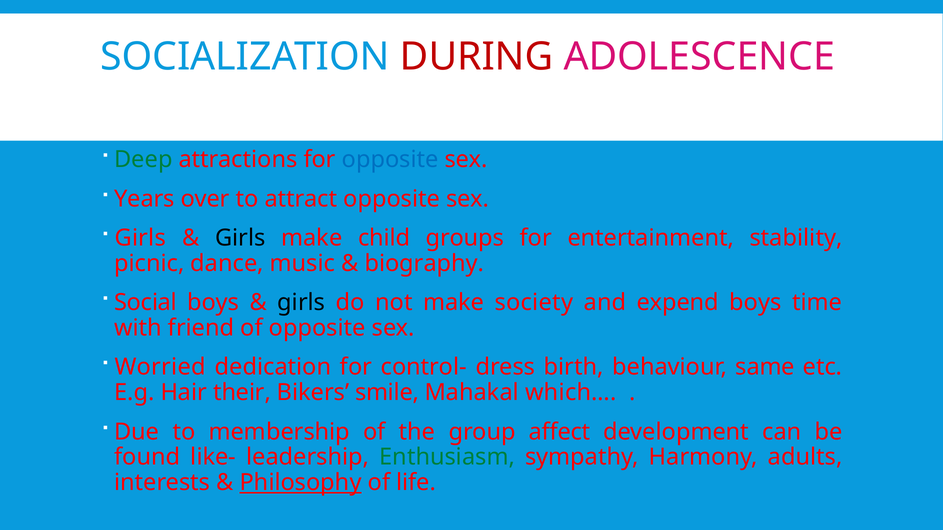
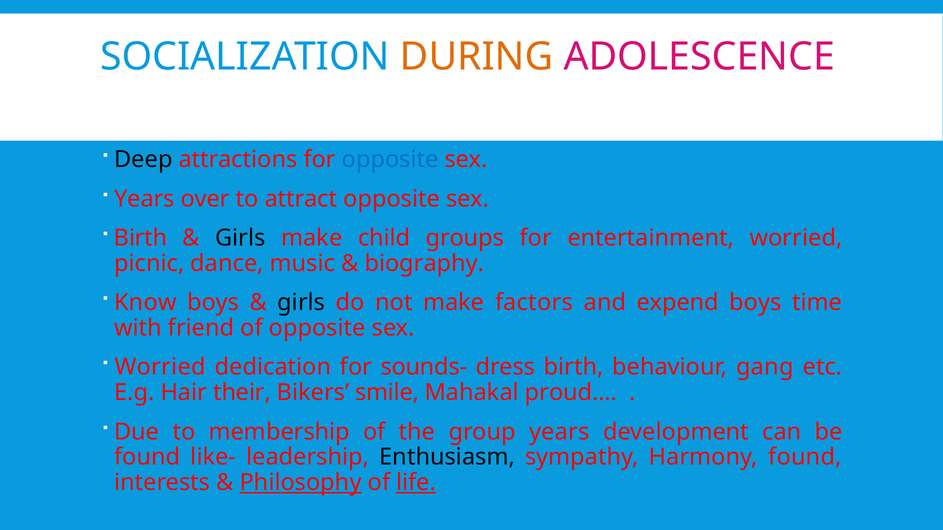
DURING colour: red -> orange
Deep colour: green -> black
Girls at (140, 238): Girls -> Birth
entertainment stability: stability -> worried
Social: Social -> Know
society: society -> factors
control-: control- -> sounds-
same: same -> gang
which…: which… -> proud…
group affect: affect -> years
Enthusiasm colour: green -> black
Harmony adults: adults -> found
life underline: none -> present
